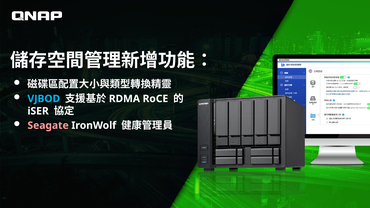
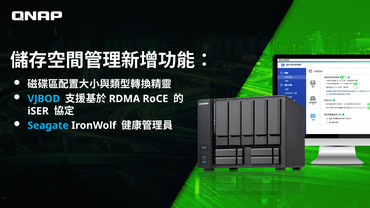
Seagate colour: pink -> light blue
